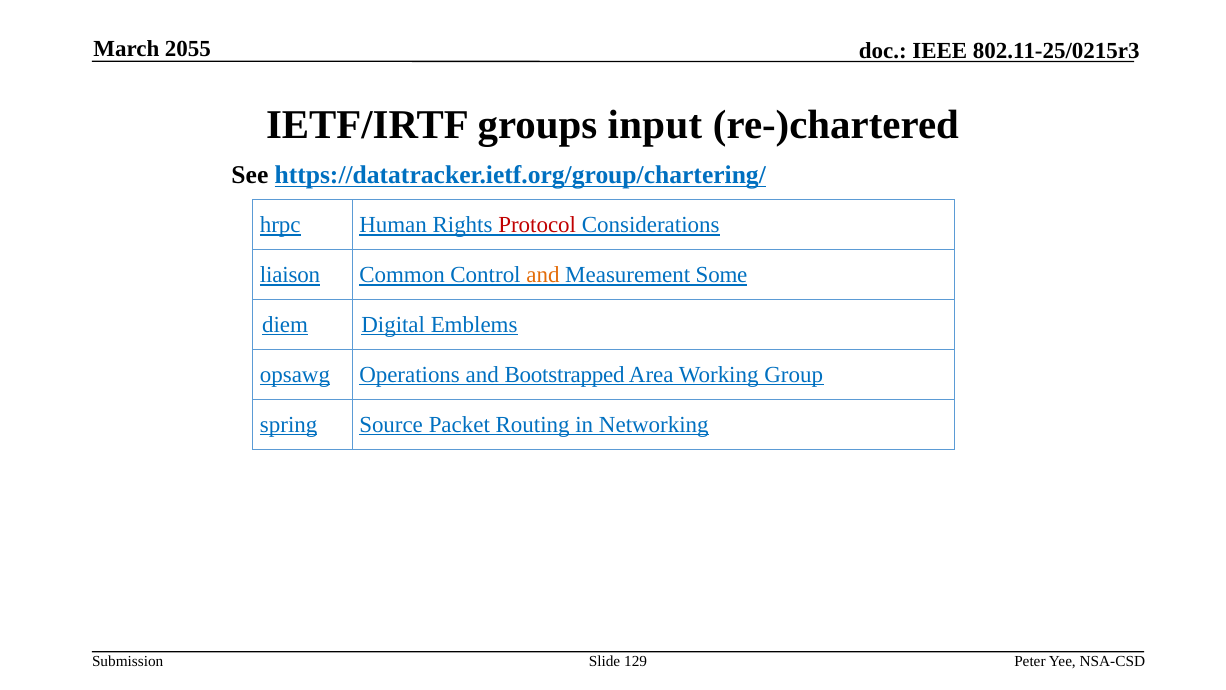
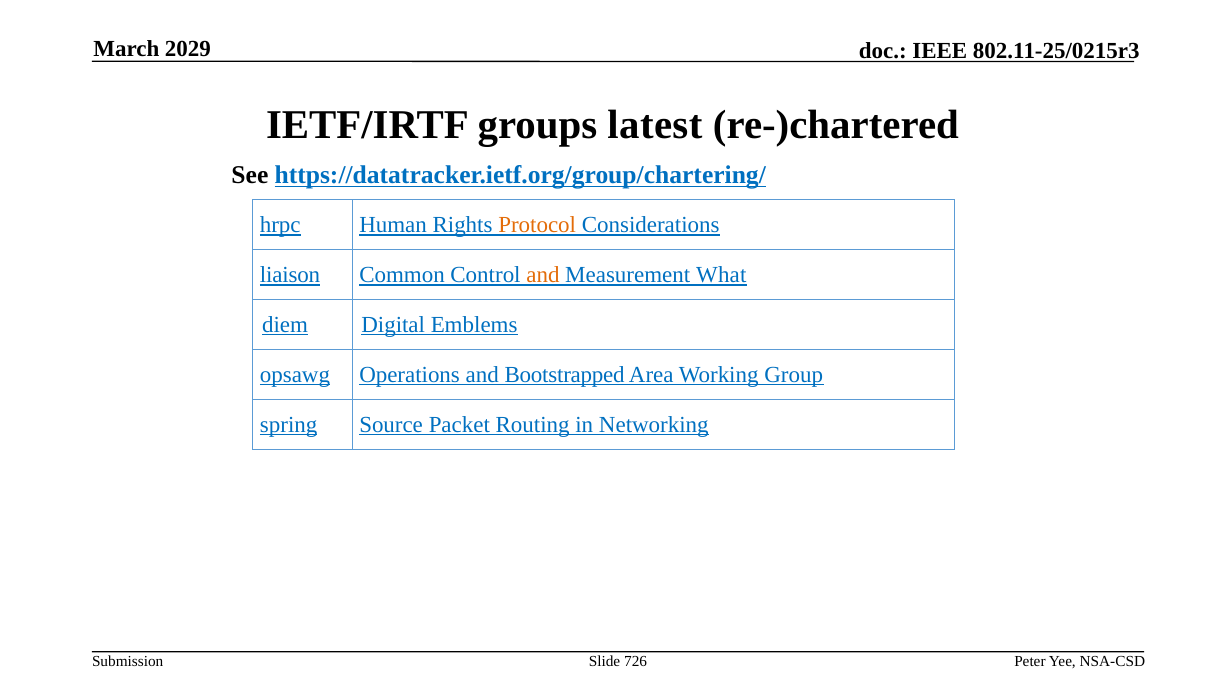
2055: 2055 -> 2029
input: input -> latest
Protocol colour: red -> orange
Some: Some -> What
129: 129 -> 726
